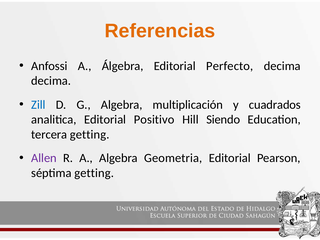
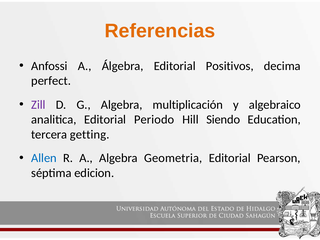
Perfecto: Perfecto -> Positivos
decima at (51, 81): decima -> perfect
Zill colour: blue -> purple
cuadrados: cuadrados -> algebraico
Positivo: Positivo -> Periodo
Allen colour: purple -> blue
séptima getting: getting -> edicion
